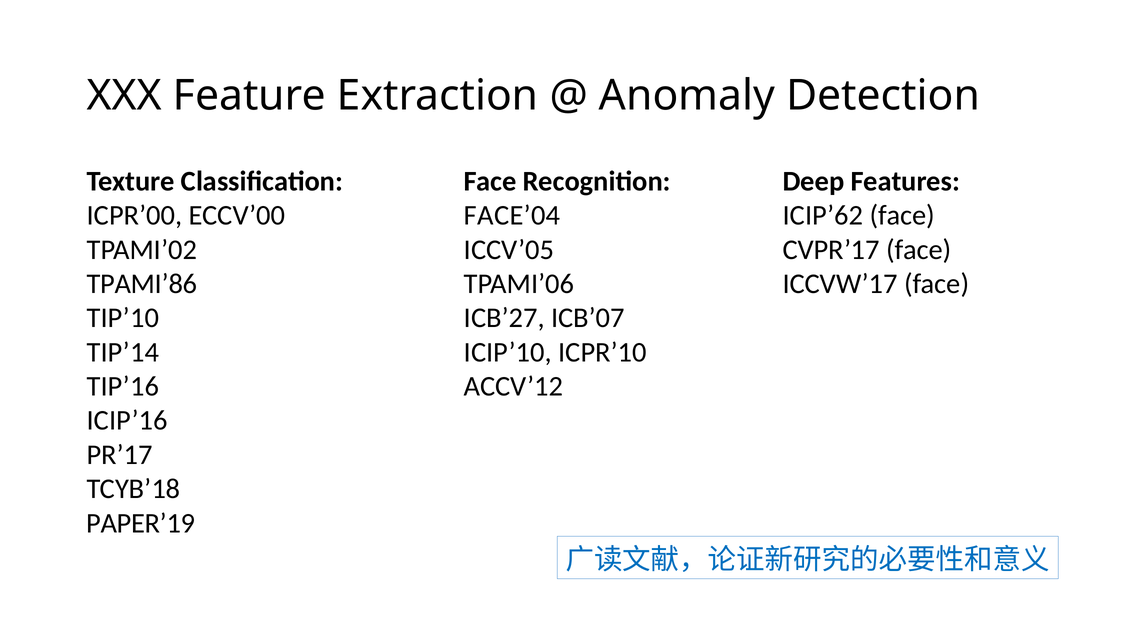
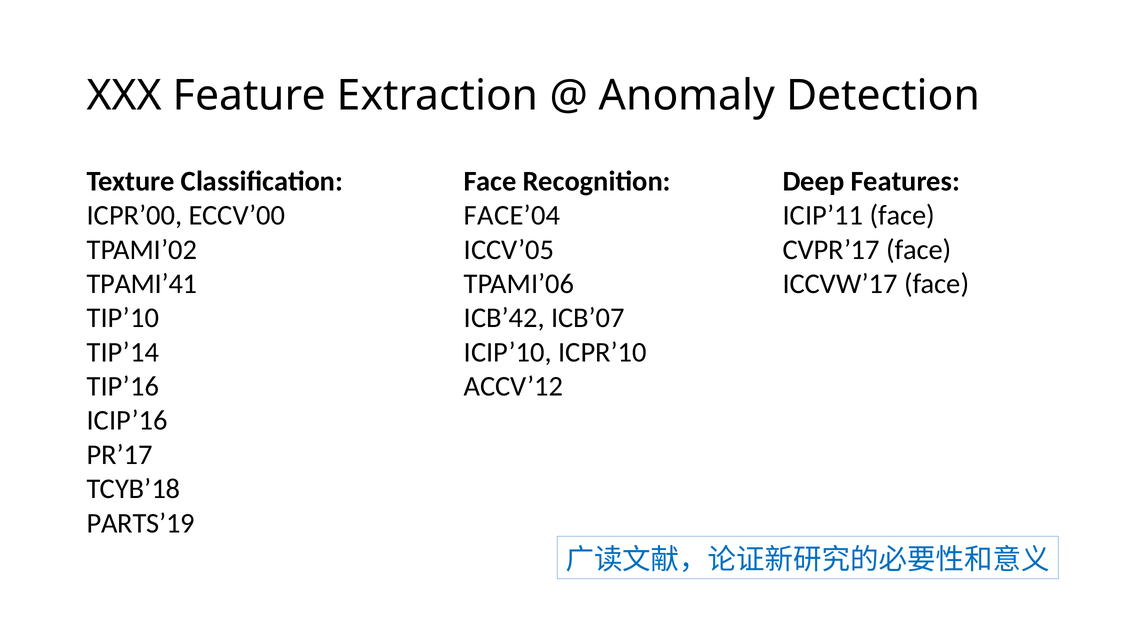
ICIP’62: ICIP’62 -> ICIP’11
TPAMI’86: TPAMI’86 -> TPAMI’41
ICB’27: ICB’27 -> ICB’42
PAPER’19: PAPER’19 -> PARTS’19
